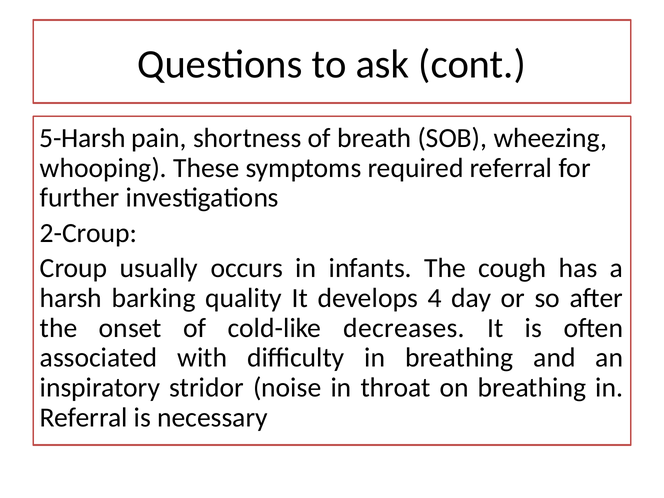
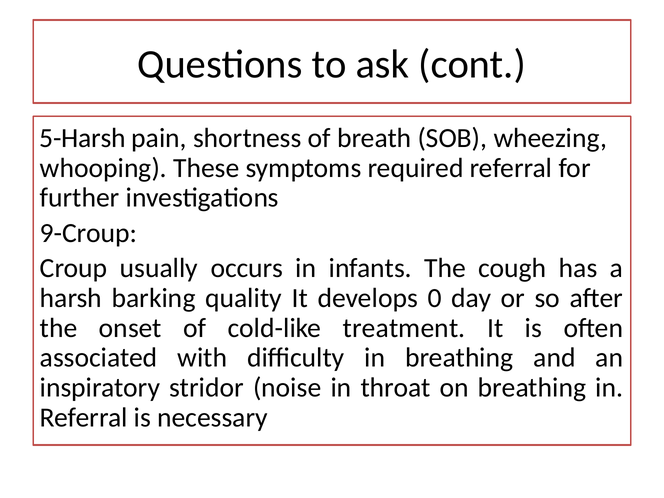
2-Croup: 2-Croup -> 9-Croup
4: 4 -> 0
decreases: decreases -> treatment
